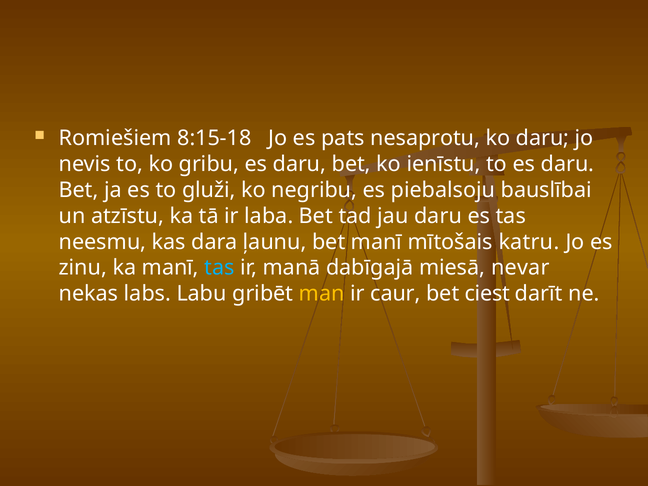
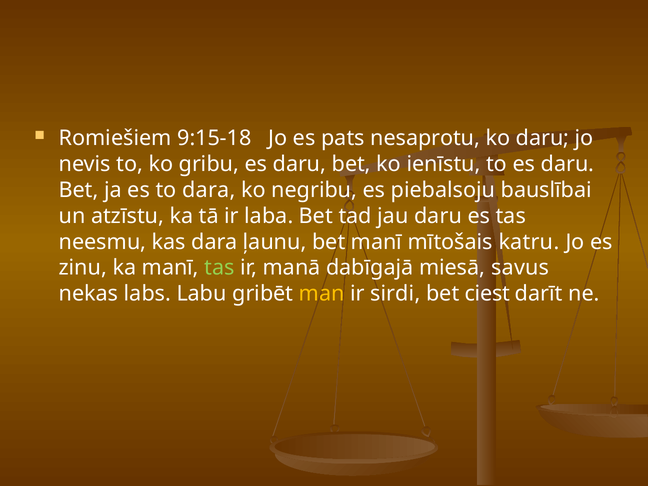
8:15-18: 8:15-18 -> 9:15-18
to gluži: gluži -> dara
tas at (220, 268) colour: light blue -> light green
nevar: nevar -> savus
caur: caur -> sirdi
